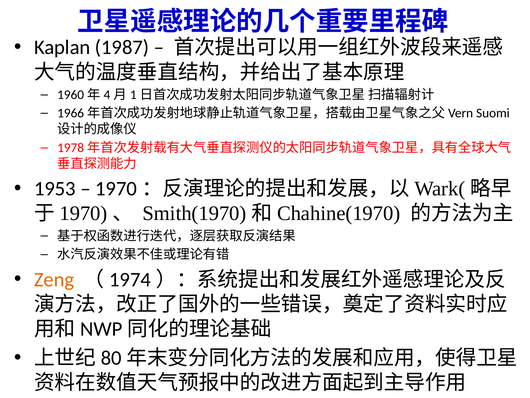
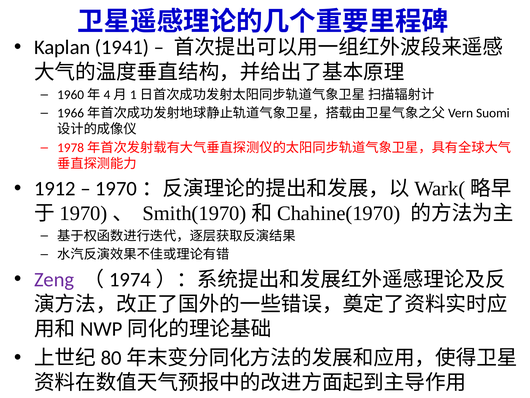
1987: 1987 -> 1941
1953: 1953 -> 1912
Zeng colour: orange -> purple
